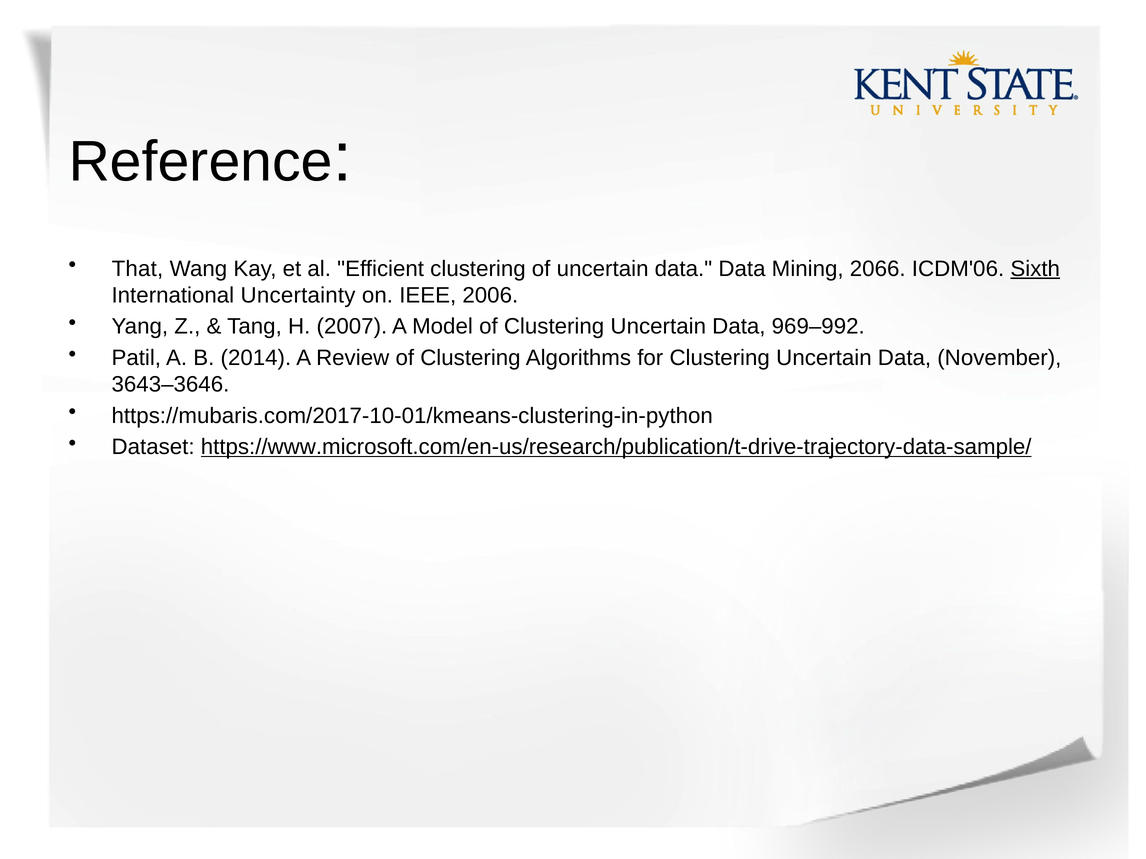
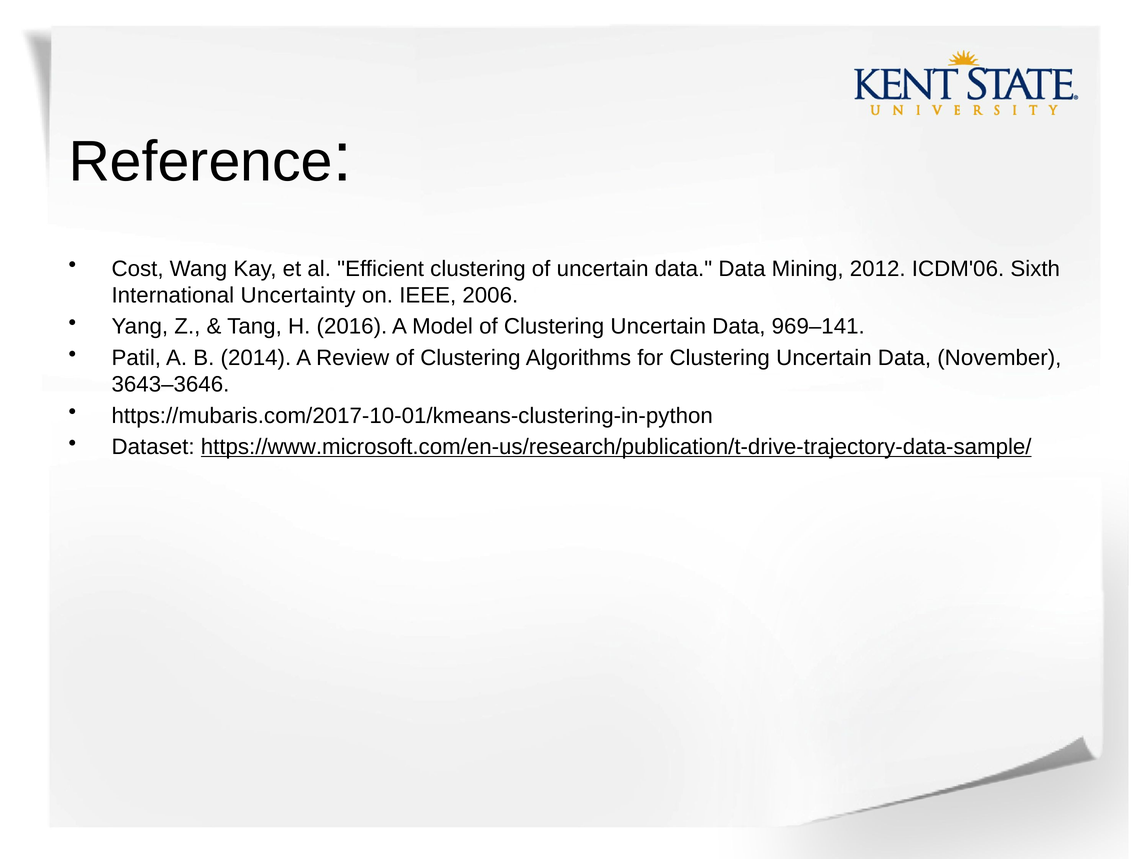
That: That -> Cost
2066: 2066 -> 2012
Sixth underline: present -> none
2007: 2007 -> 2016
969–992: 969–992 -> 969–141
